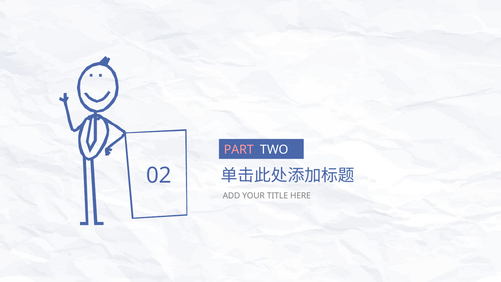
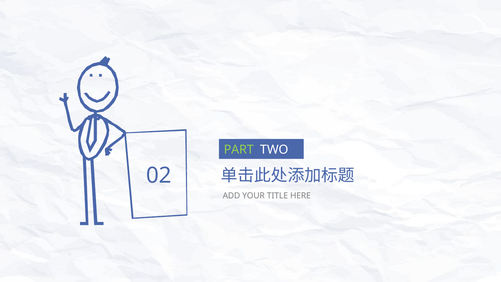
PART colour: pink -> light green
